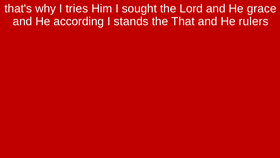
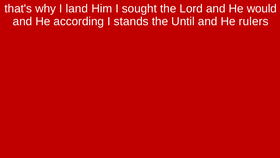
tries: tries -> land
grace: grace -> would
That: That -> Until
